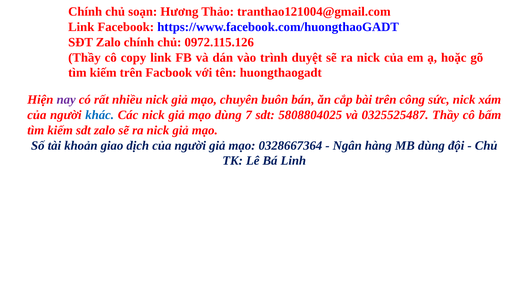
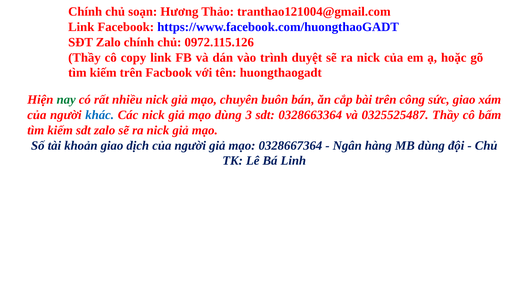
nay colour: purple -> green
sức nick: nick -> giao
7: 7 -> 3
5808804025: 5808804025 -> 0328663364
